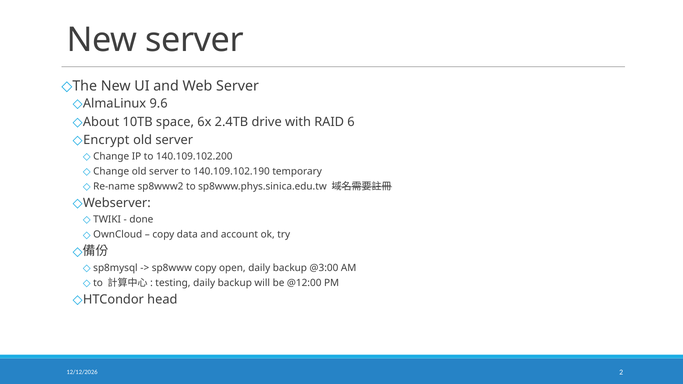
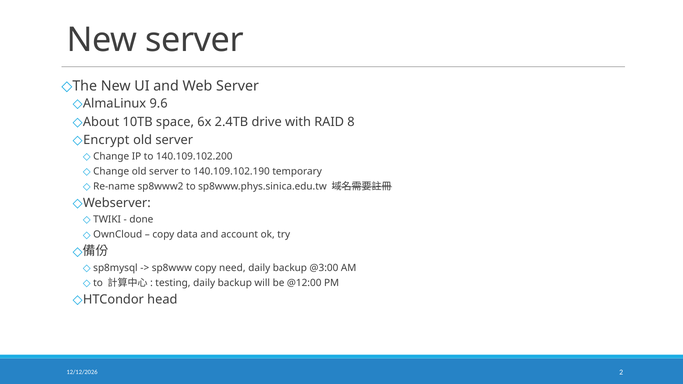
6: 6 -> 8
open: open -> need
